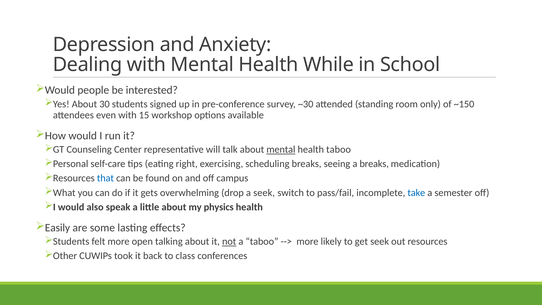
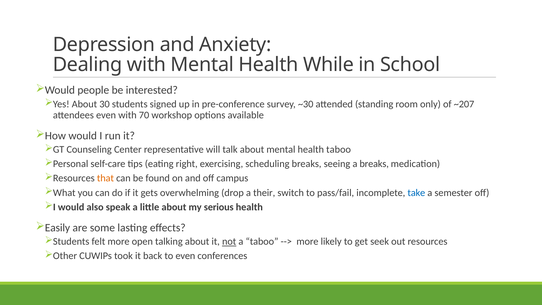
~150: ~150 -> ~207
15: 15 -> 70
mental at (281, 149) underline: present -> none
that colour: blue -> orange
a seek: seek -> their
physics: physics -> serious
to class: class -> even
